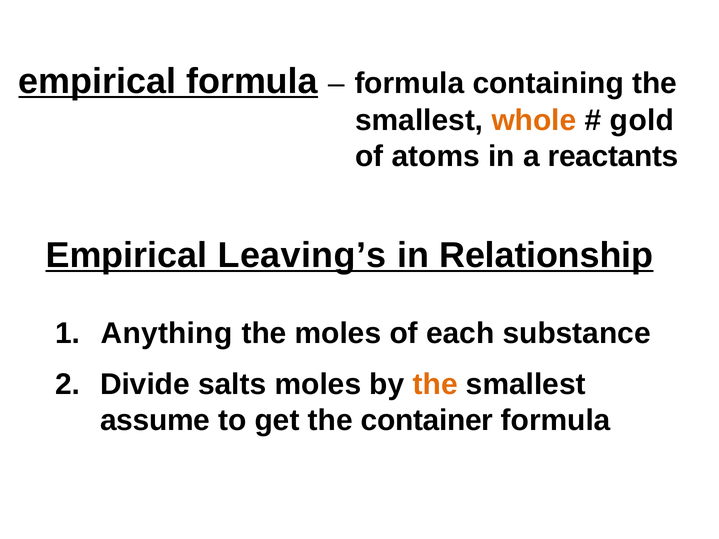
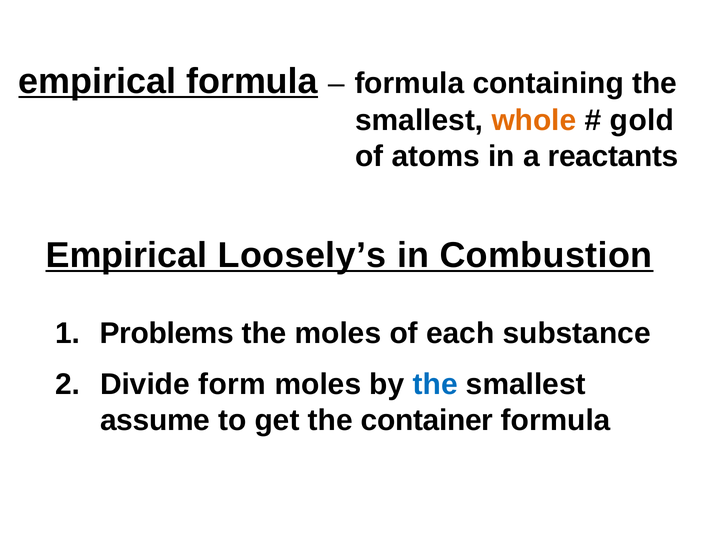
Leaving’s: Leaving’s -> Loosely’s
Relationship: Relationship -> Combustion
Anything: Anything -> Problems
salts: salts -> form
the at (435, 385) colour: orange -> blue
